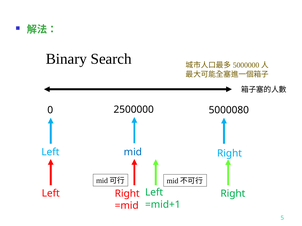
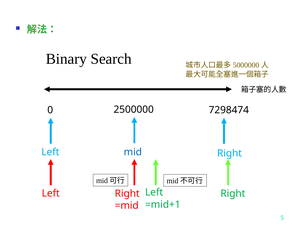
5000080: 5000080 -> 7298474
